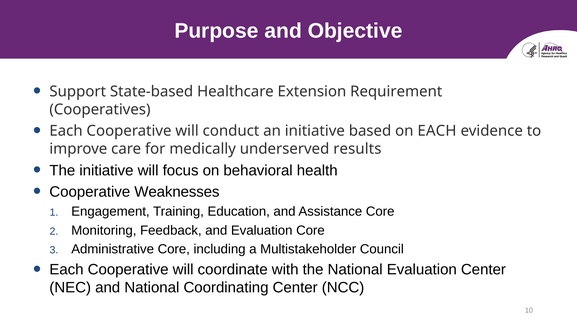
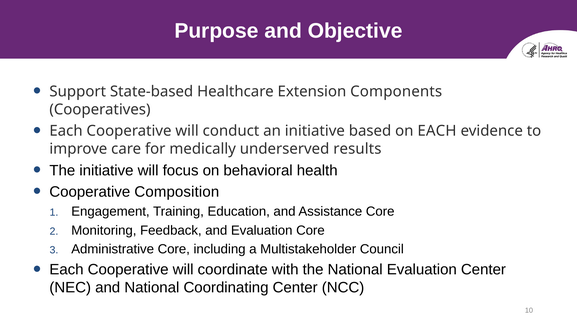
Requirement: Requirement -> Components
Weaknesses: Weaknesses -> Composition
